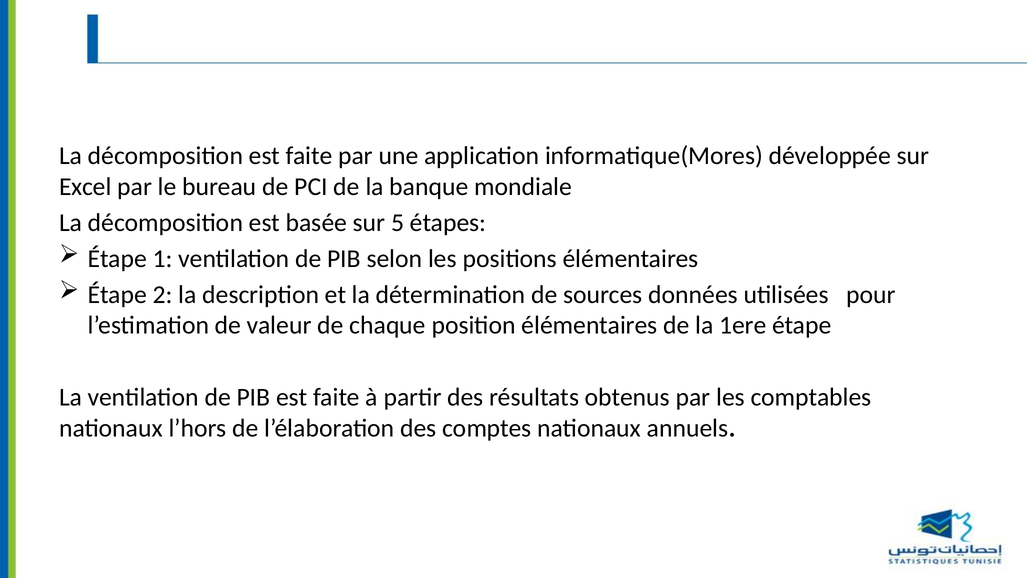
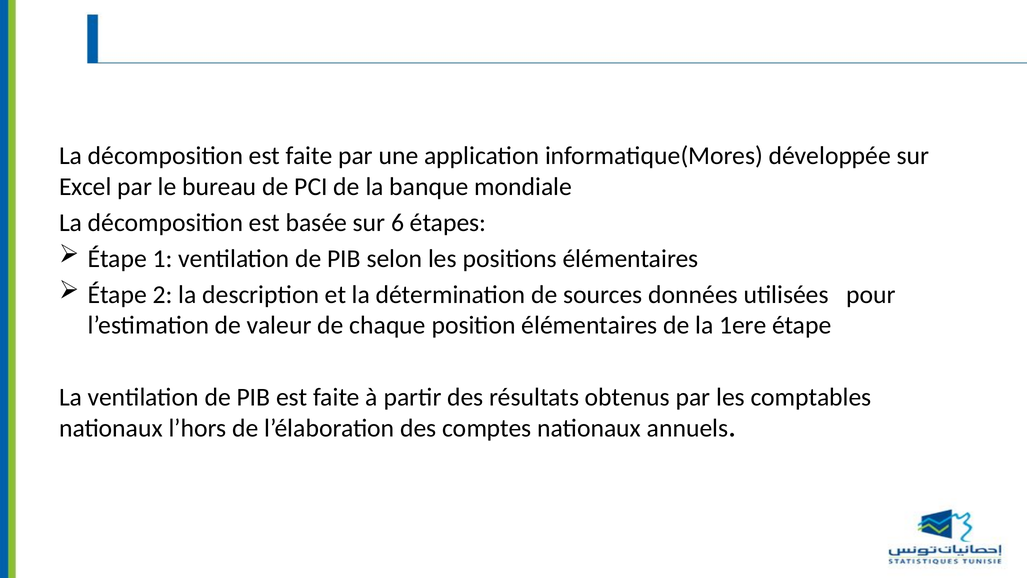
5: 5 -> 6
